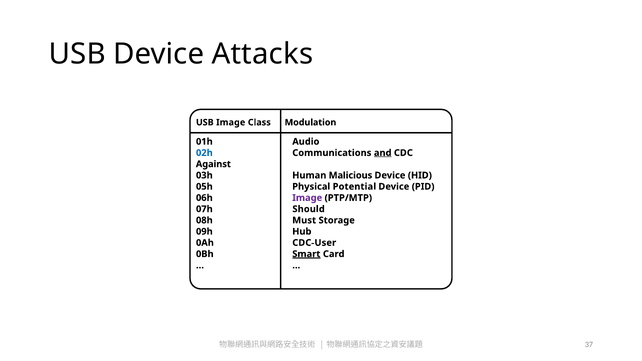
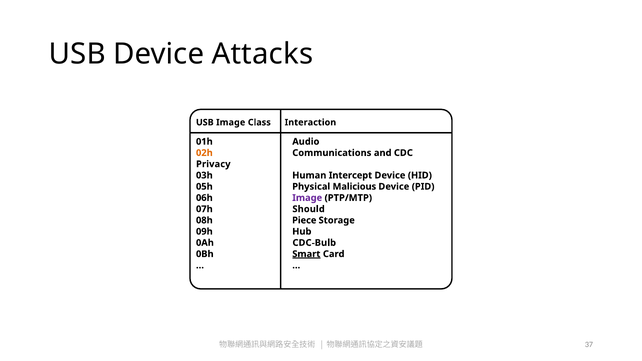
Modulation: Modulation -> Interaction
02h colour: blue -> orange
and underline: present -> none
Against: Against -> Privacy
Malicious: Malicious -> Intercept
Potential: Potential -> Malicious
Must: Must -> Piece
CDC-User: CDC-User -> CDC-Bulb
